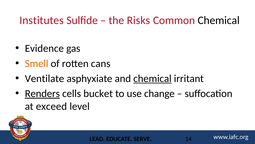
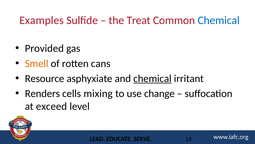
Institutes: Institutes -> Examples
Risks: Risks -> Treat
Chemical at (219, 20) colour: black -> blue
Evidence: Evidence -> Provided
Ventilate: Ventilate -> Resource
Renders underline: present -> none
bucket: bucket -> mixing
